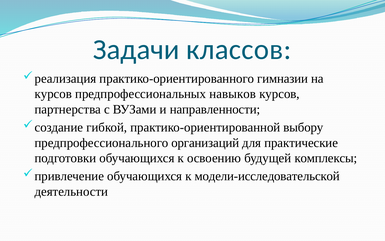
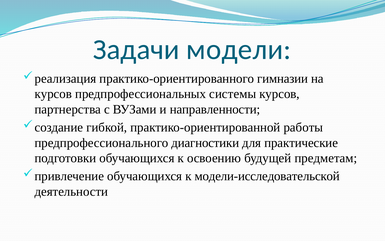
классов: классов -> модели
навыков: навыков -> системы
выбору: выбору -> работы
организаций: организаций -> диагностики
комплексы: комплексы -> предметам
